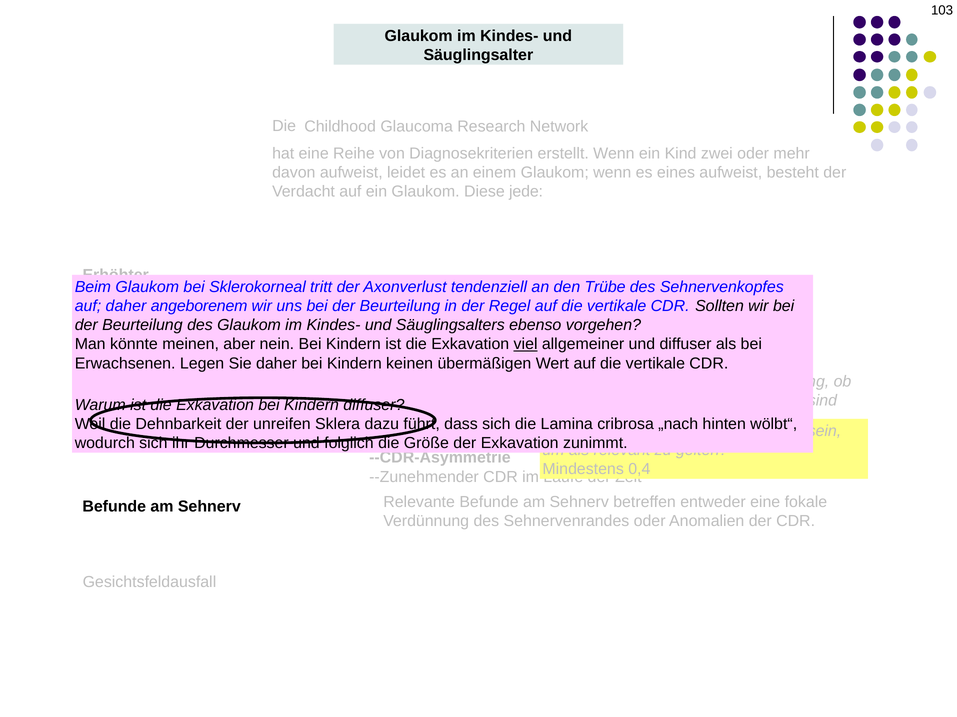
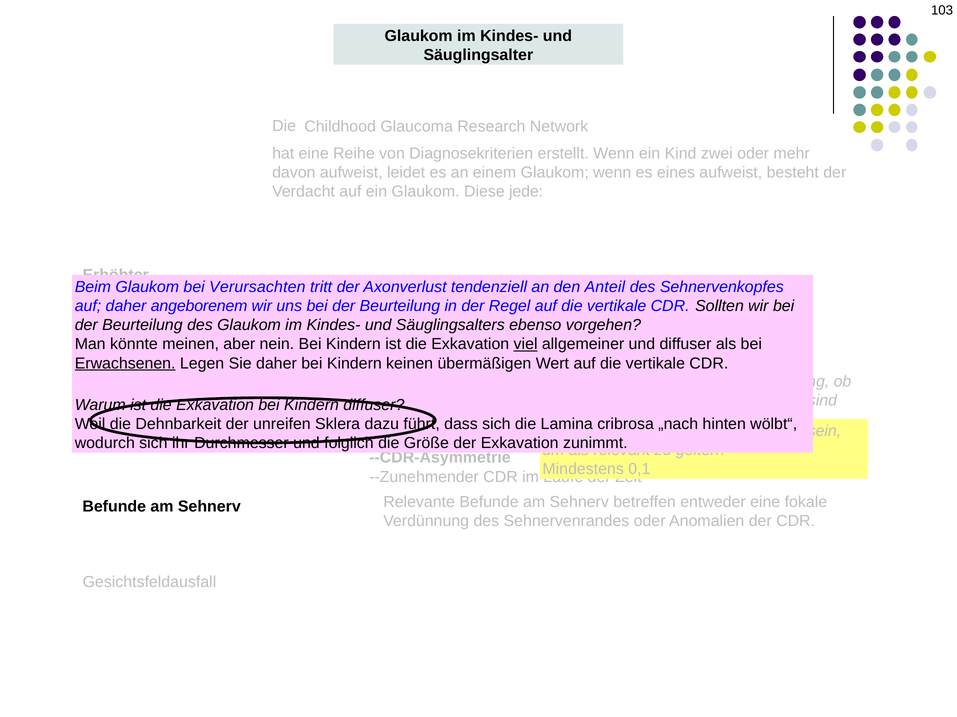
Sklerokorneal: Sklerokorneal -> Verursachten
Trübe: Trübe -> Anteil
Erwachsenen underline: none -> present
0,4: 0,4 -> 0,1
